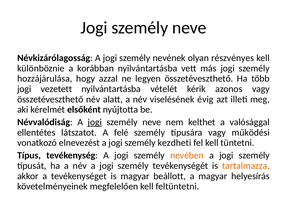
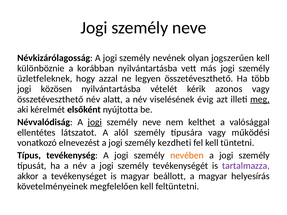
részvényes: részvényes -> jogszerűen
hozzájárulása: hozzájárulása -> üzletfeleknek
vezetett: vezetett -> közösen
meg underline: none -> present
felé: felé -> alól
tartalmazza colour: orange -> purple
